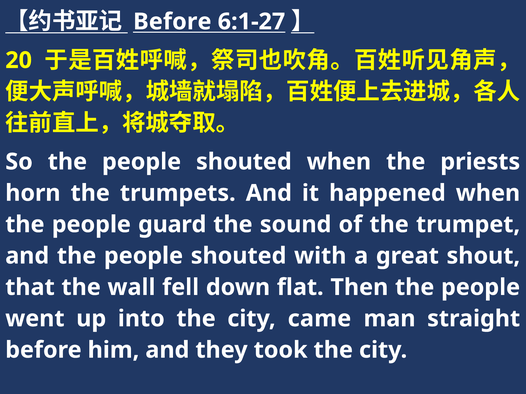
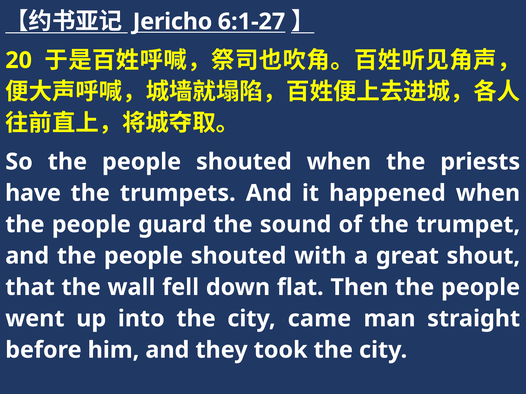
Before at (172, 22): Before -> Jericho
horn: horn -> have
